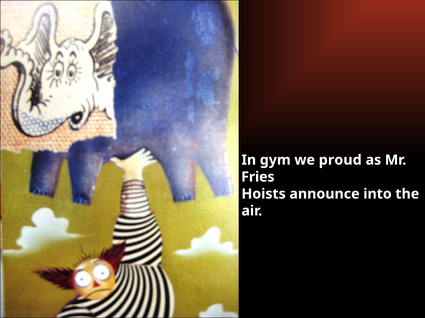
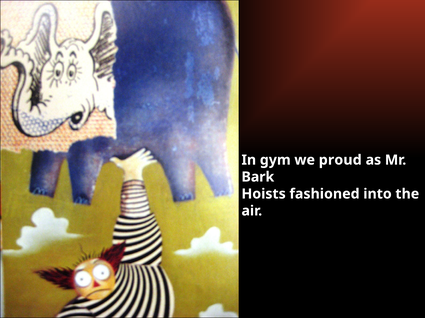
Fries: Fries -> Bark
announce: announce -> fashioned
